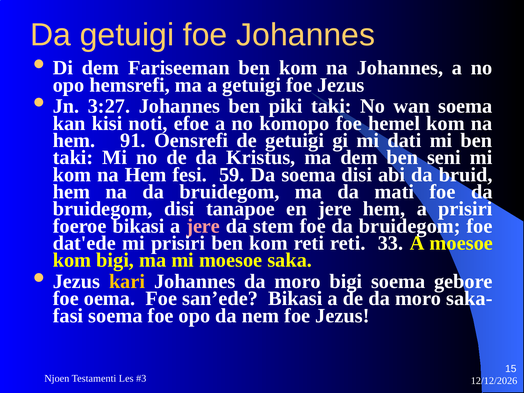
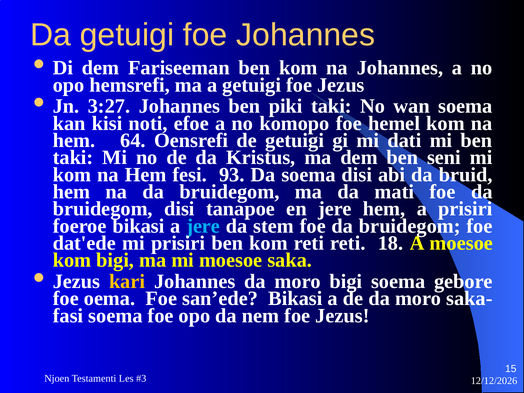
91: 91 -> 64
59: 59 -> 93
jere at (203, 226) colour: pink -> light blue
33: 33 -> 18
